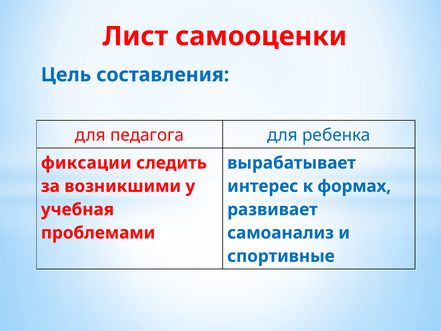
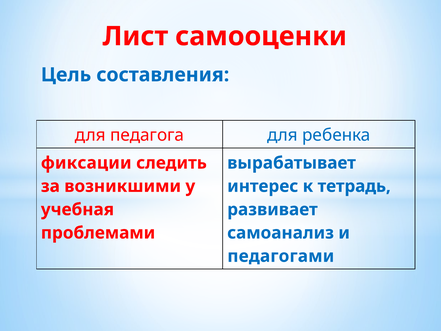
формах: формах -> тетрадь
спортивные: спортивные -> педагогами
